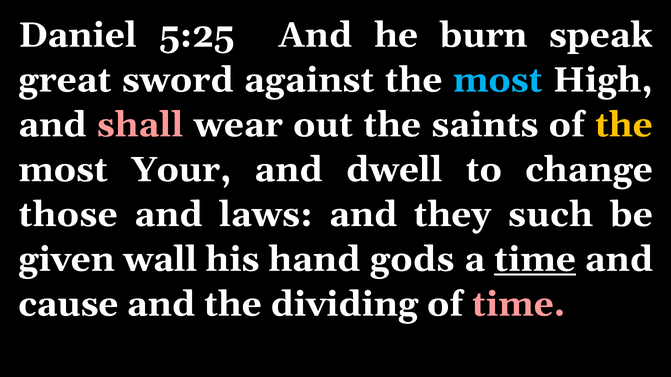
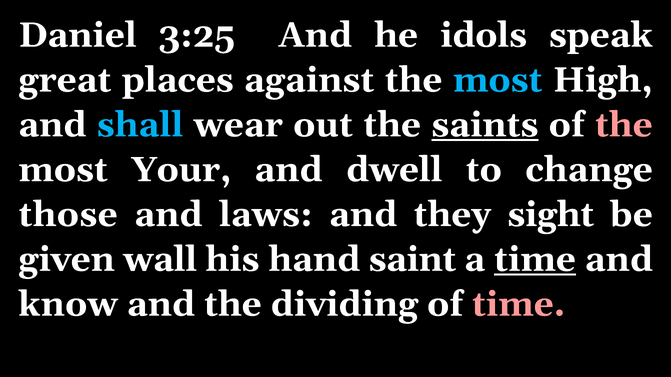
5:25: 5:25 -> 3:25
burn: burn -> idols
sword: sword -> places
shall colour: pink -> light blue
saints underline: none -> present
the at (624, 125) colour: yellow -> pink
such: such -> sight
gods: gods -> saint
cause: cause -> know
